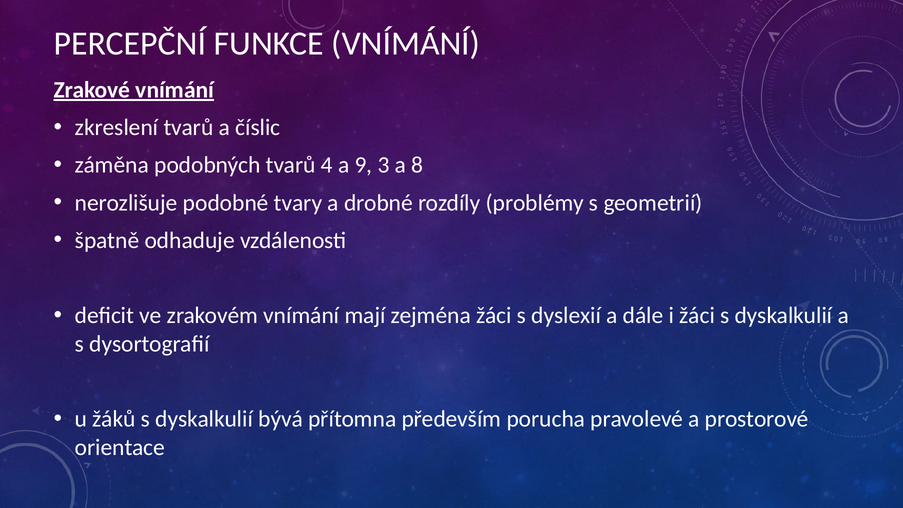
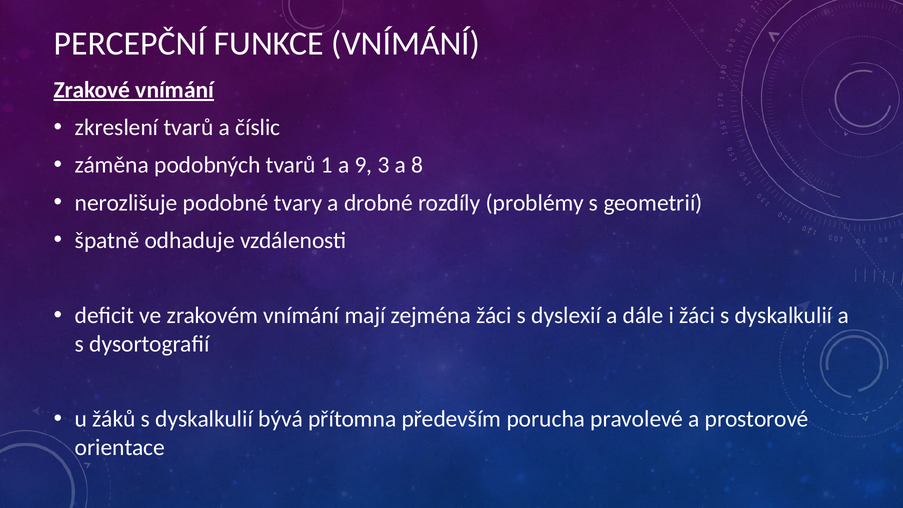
4: 4 -> 1
